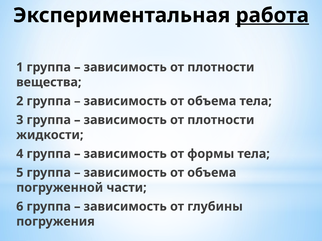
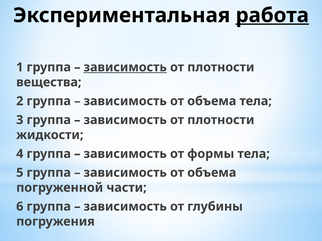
зависимость at (125, 67) underline: none -> present
